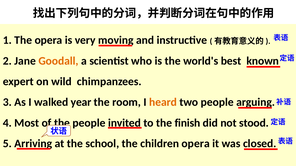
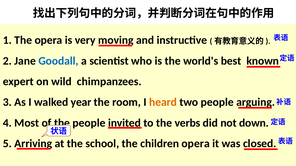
Goodall colour: orange -> blue
finish: finish -> verbs
stood: stood -> down
